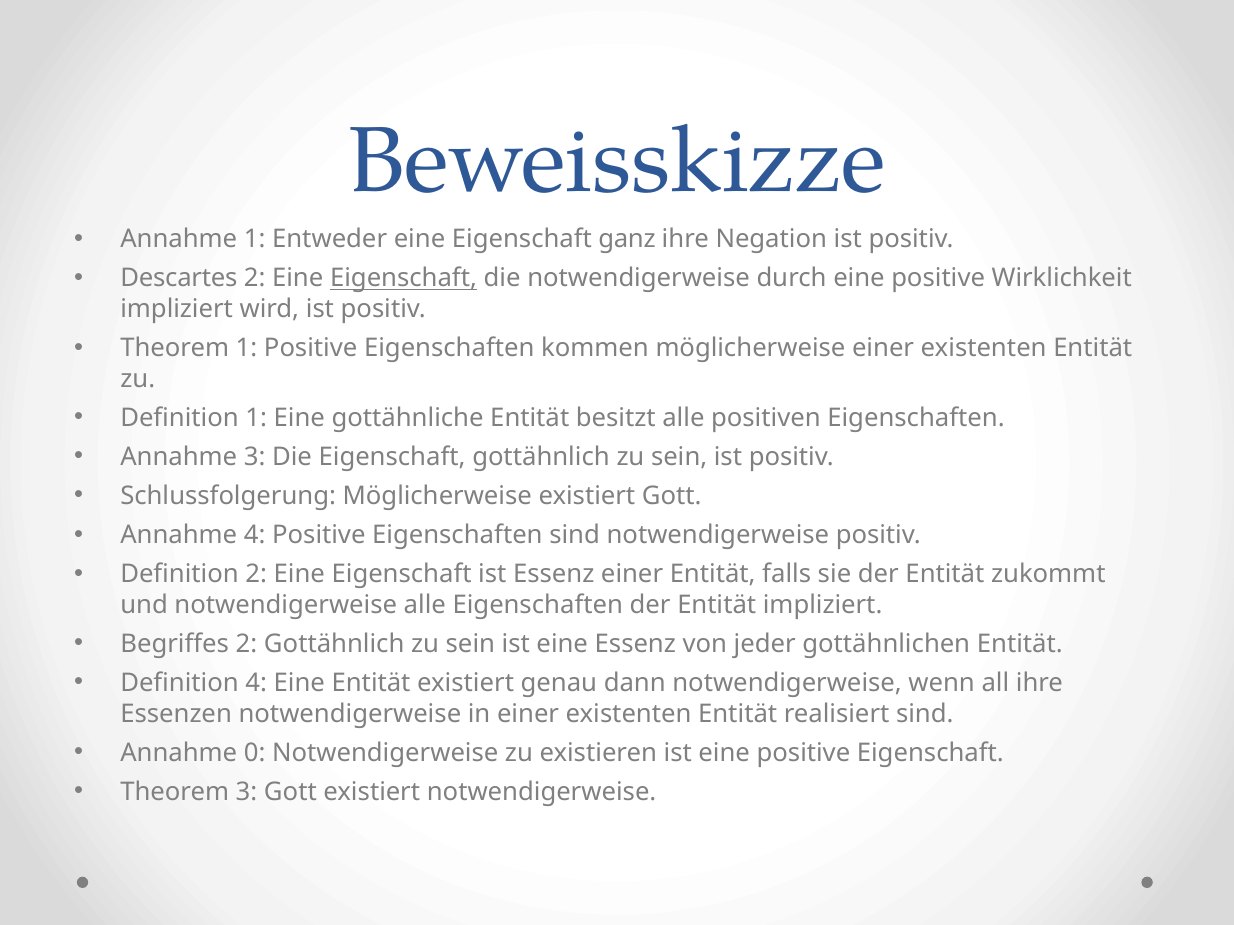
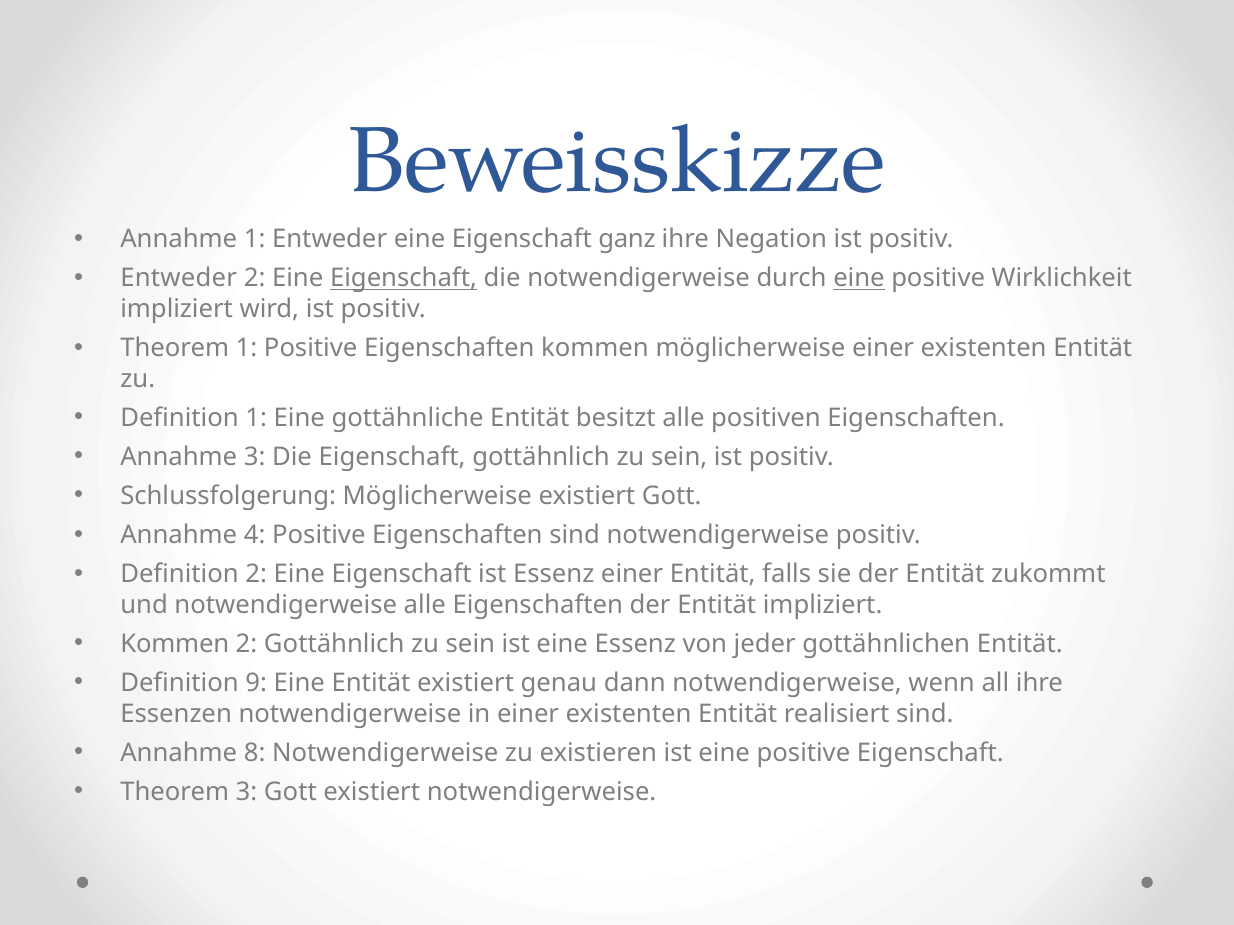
Descartes at (179, 278): Descartes -> Entweder
eine at (859, 278) underline: none -> present
Begriffes at (175, 644): Begriffes -> Kommen
Definition 4: 4 -> 9
0: 0 -> 8
